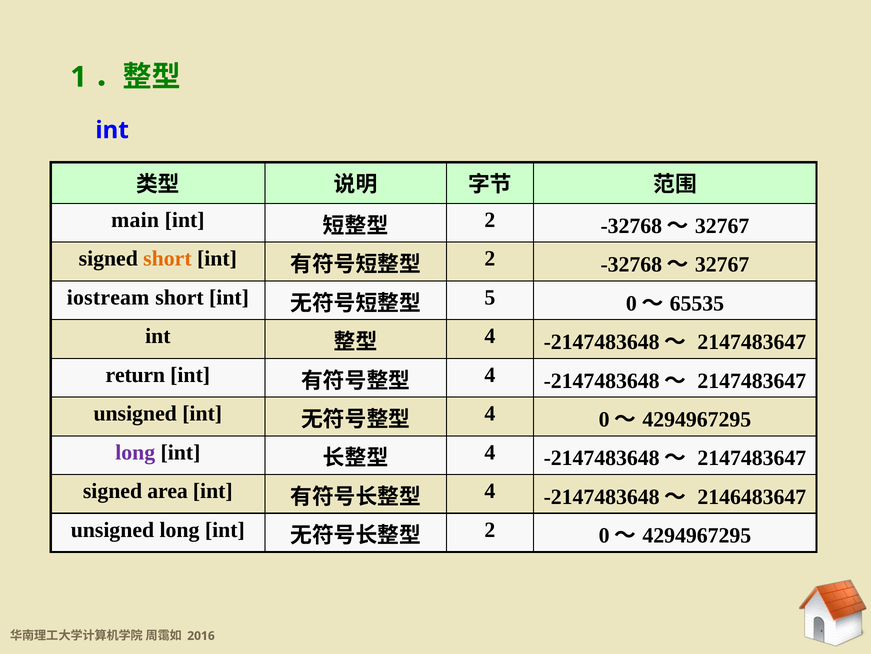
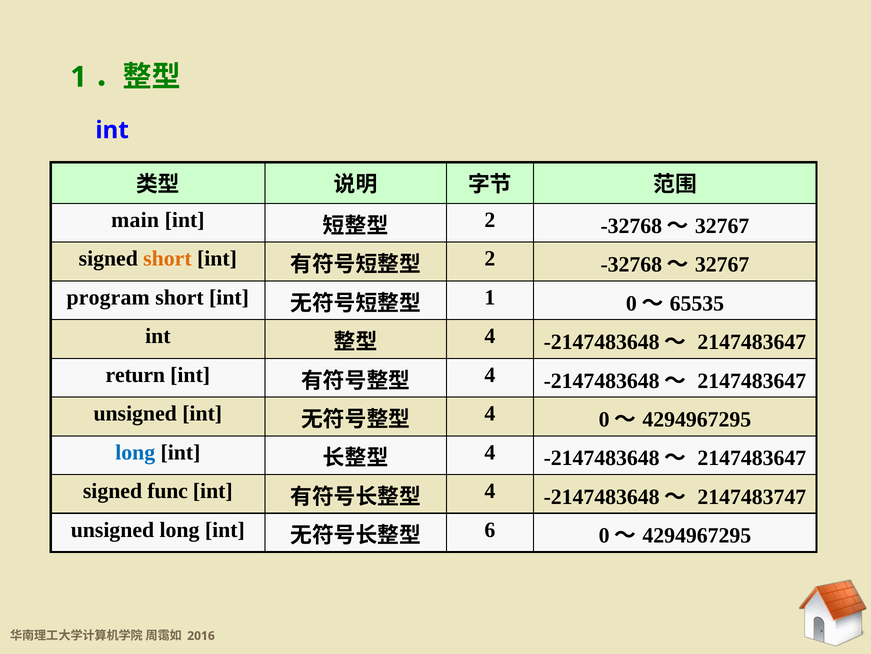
iostream: iostream -> program
5 at (490, 297): 5 -> 1
long at (135, 452) colour: purple -> blue
area: area -> func
2146483647: 2146483647 -> 2147483747
2 at (490, 529): 2 -> 6
